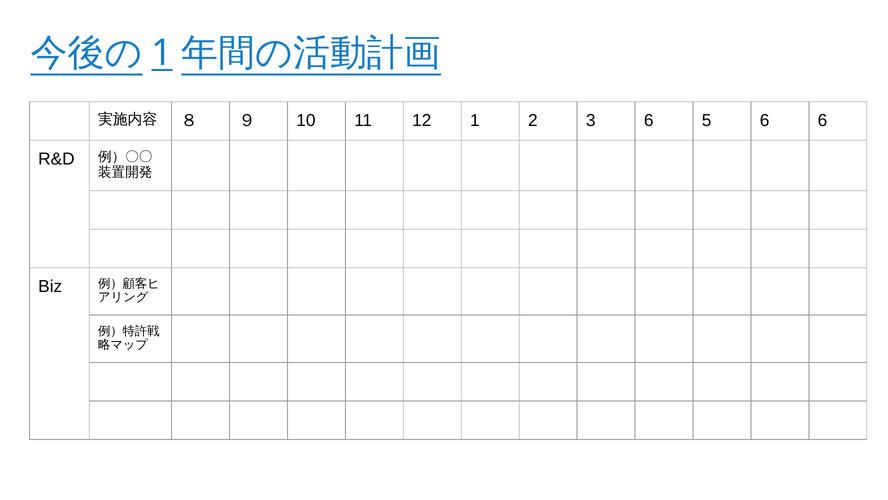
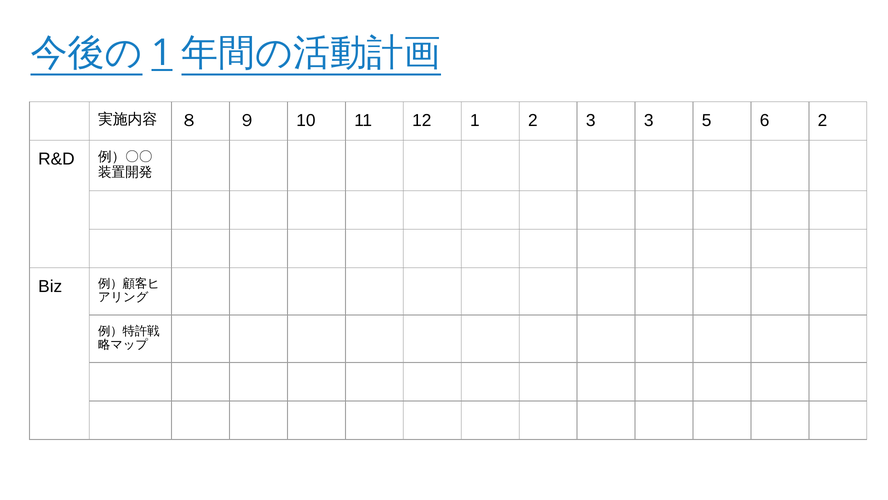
3 6: 6 -> 3
6 6: 6 -> 2
